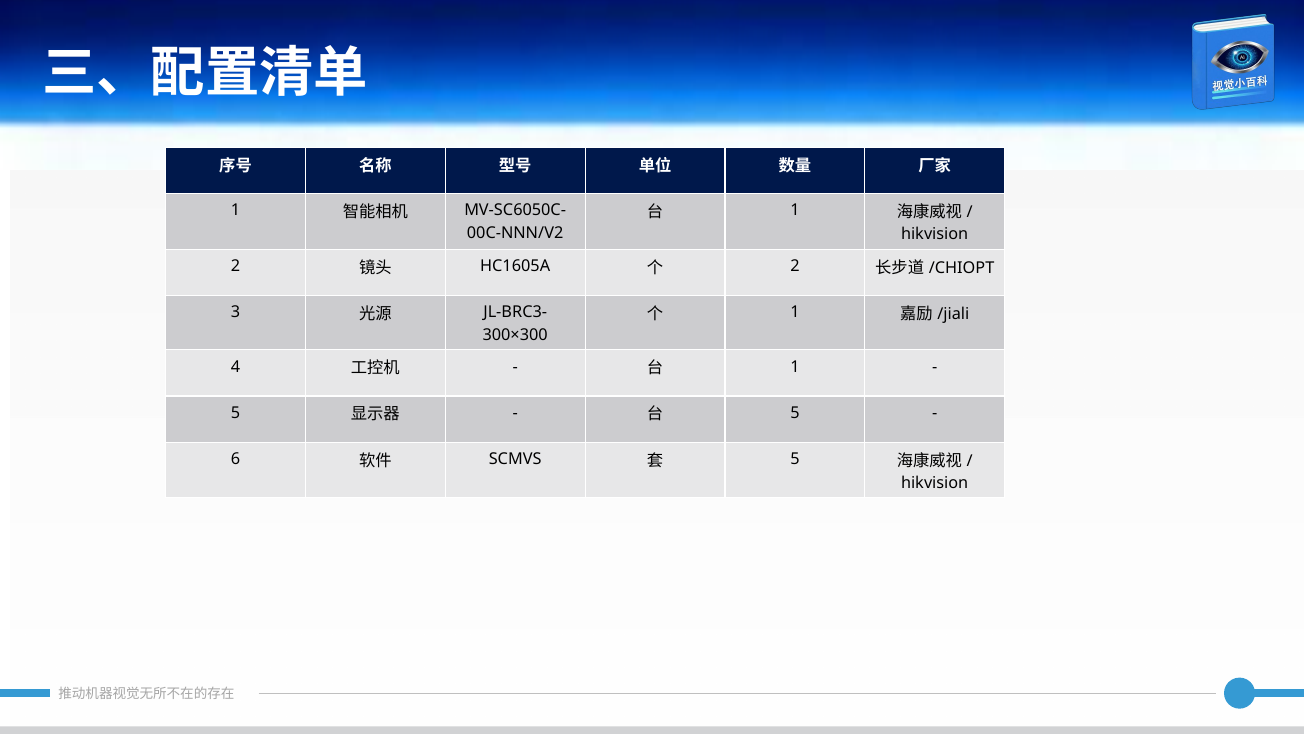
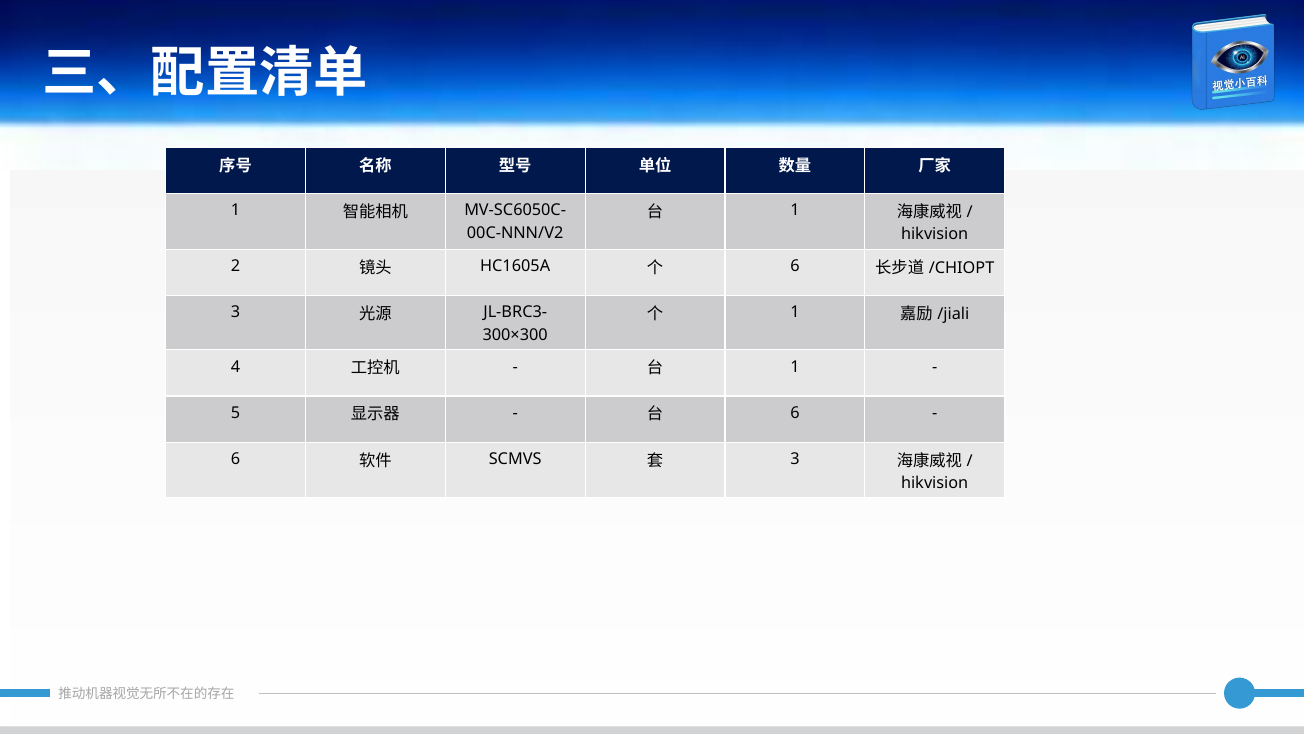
2 at (795, 266): 2 -> 6
5 at (795, 413): 5 -> 6
5 at (795, 459): 5 -> 3
